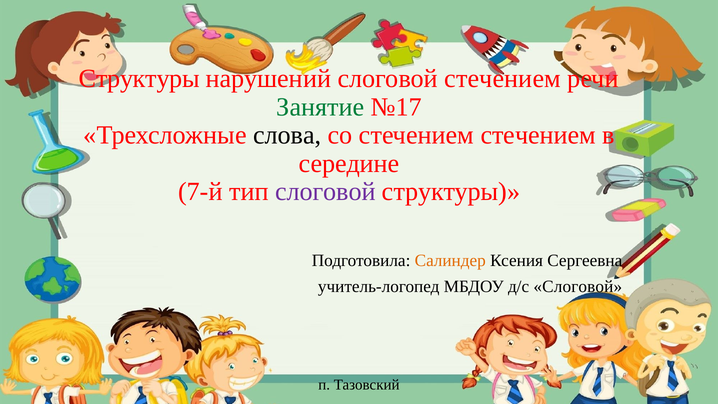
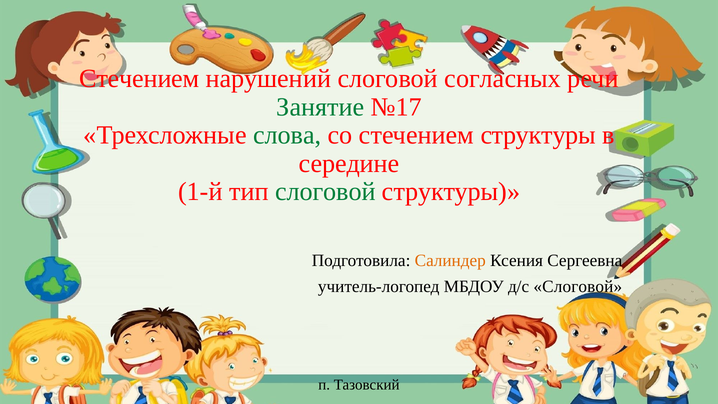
Структуры at (139, 79): Структуры -> Стечением
слоговой стечением: стечением -> согласных
слова colour: black -> green
стечением стечением: стечением -> структуры
7-й: 7-й -> 1-й
слоговой at (325, 192) colour: purple -> green
